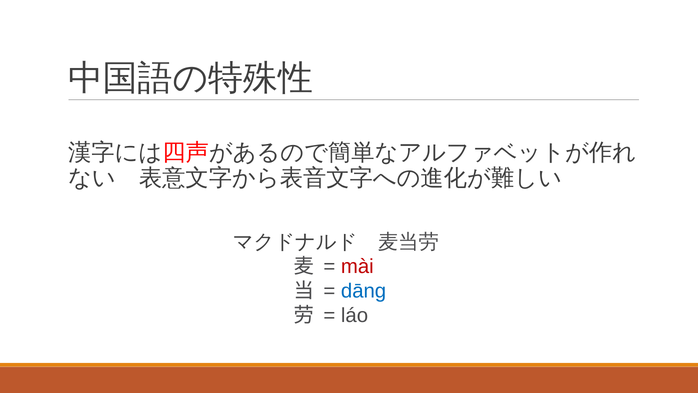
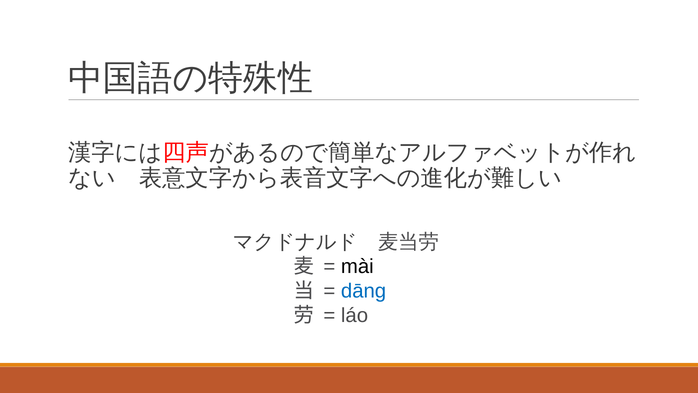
mài colour: red -> black
